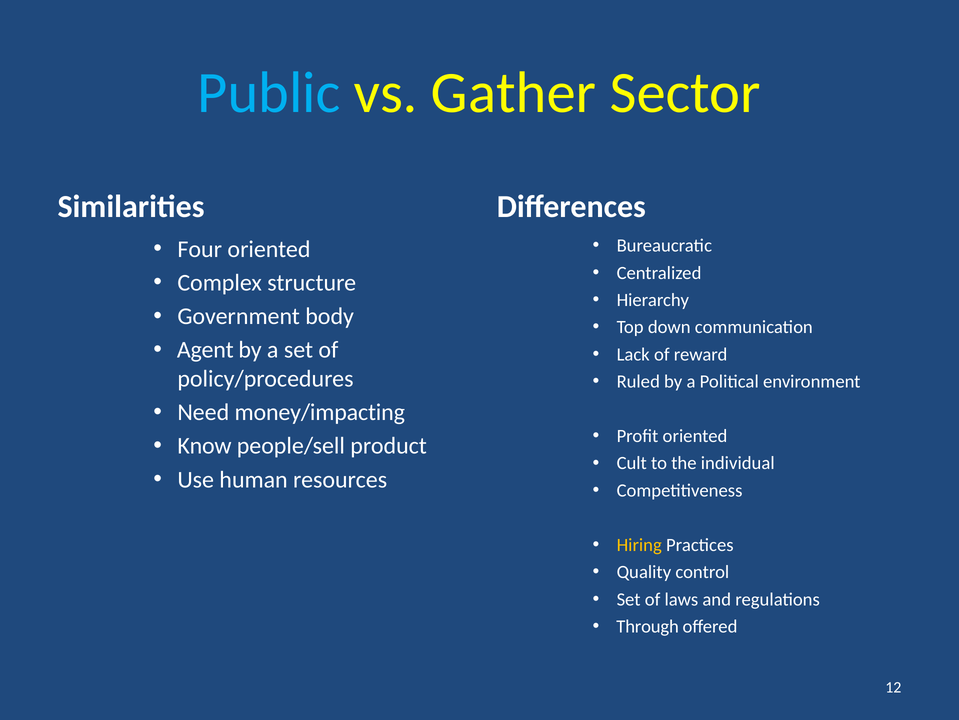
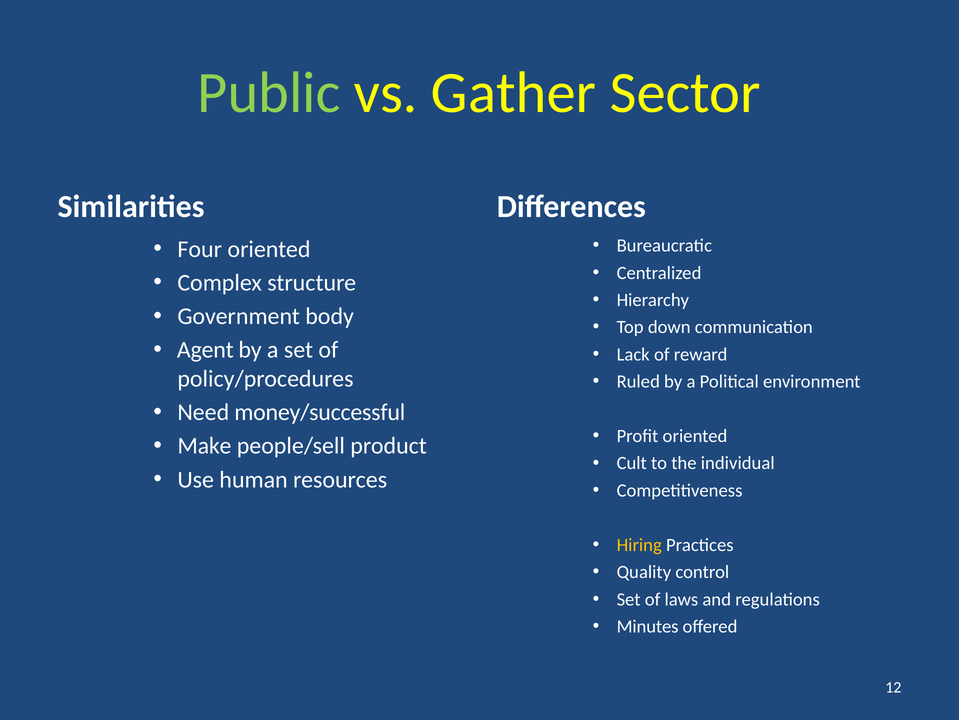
Public colour: light blue -> light green
money/impacting: money/impacting -> money/successful
Know: Know -> Make
Through: Through -> Minutes
